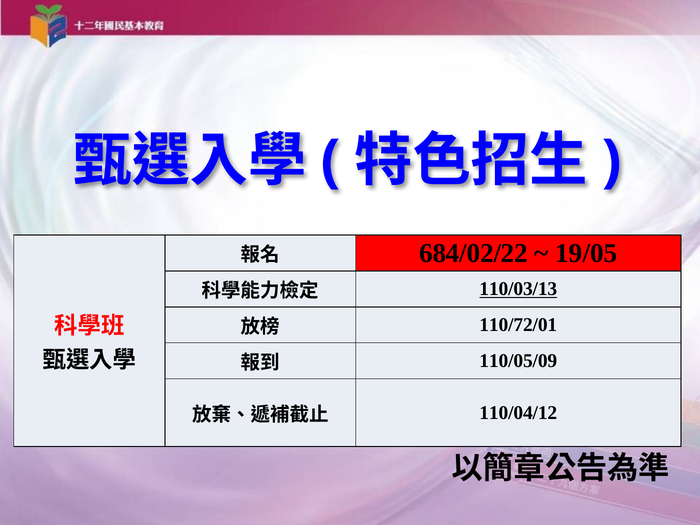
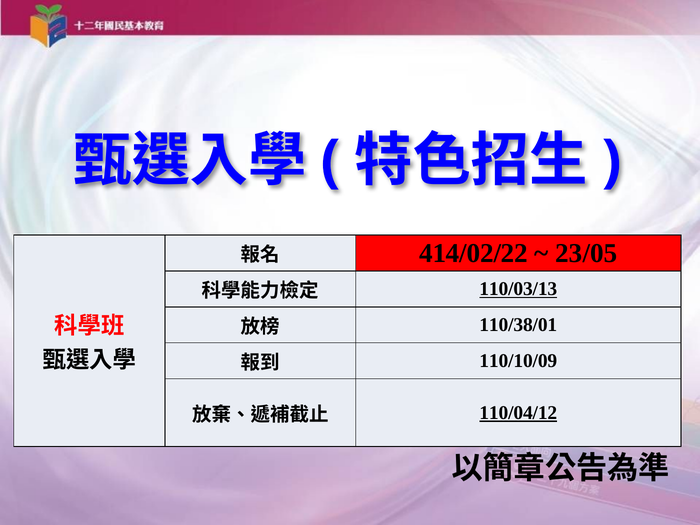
684/02/22: 684/02/22 -> 414/02/22
19/05: 19/05 -> 23/05
110/72/01: 110/72/01 -> 110/38/01
110/05/09: 110/05/09 -> 110/10/09
110/04/12 underline: none -> present
